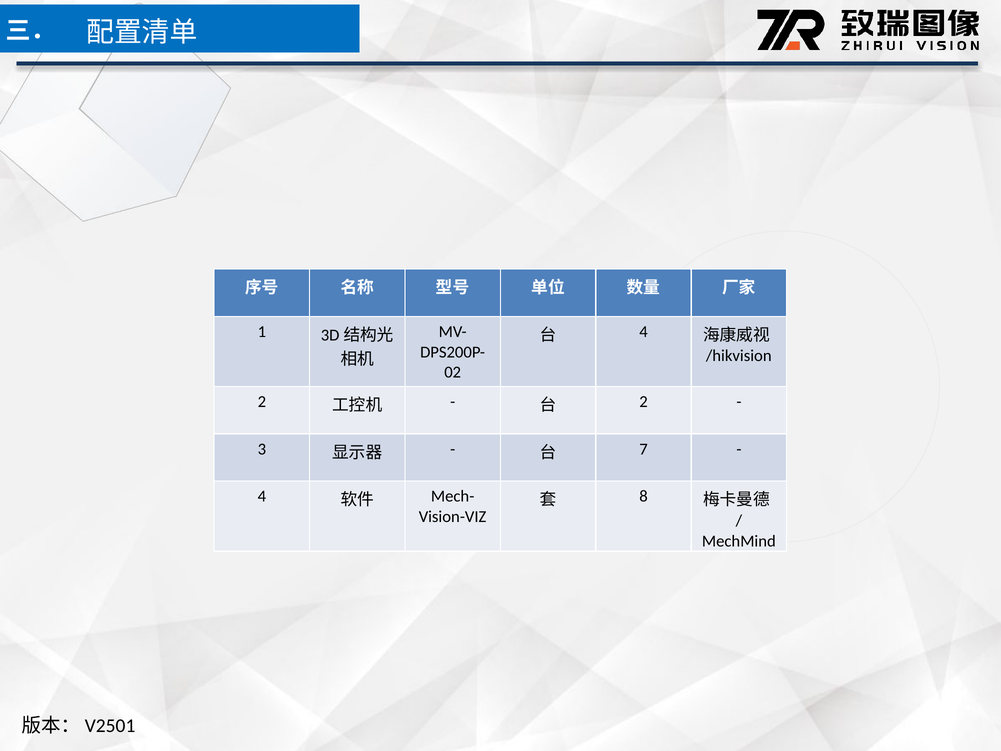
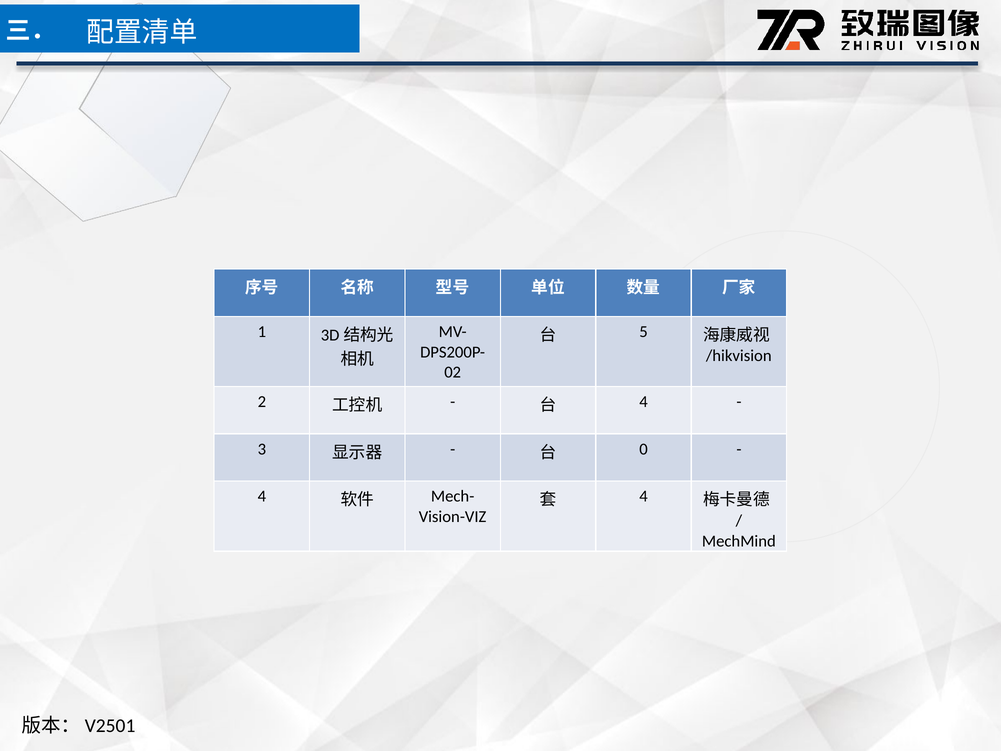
4 at (644, 332): 4 -> 5
2 at (644, 402): 2 -> 4
7: 7 -> 0
8 at (644, 496): 8 -> 4
